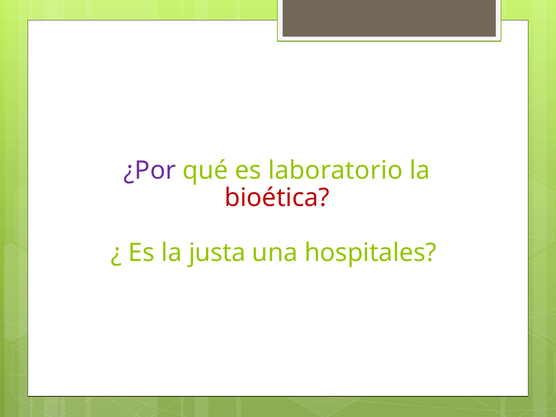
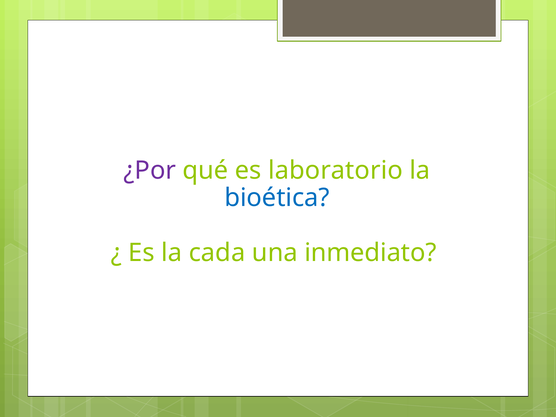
bioética colour: red -> blue
justa: justa -> cada
hospitales: hospitales -> inmediato
